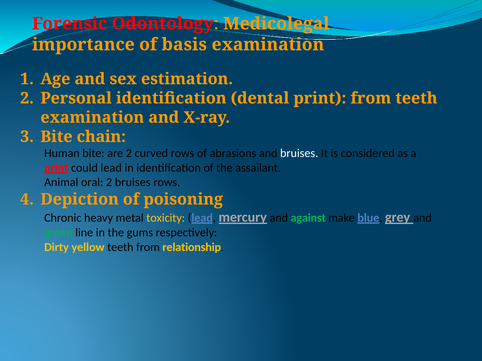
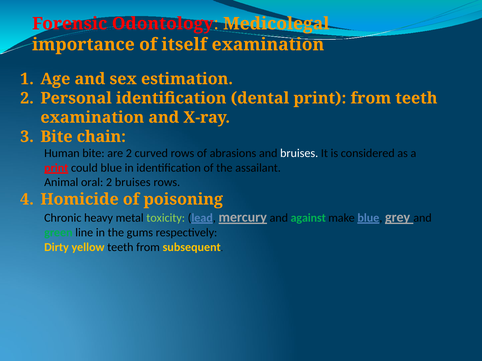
basis: basis -> itself
could lead: lead -> blue
Depiction: Depiction -> Homicide
toxicity colour: yellow -> light green
relationship: relationship -> subsequent
